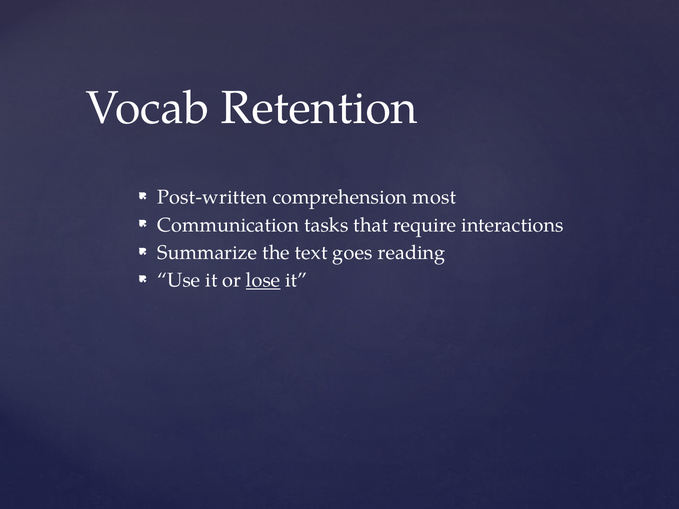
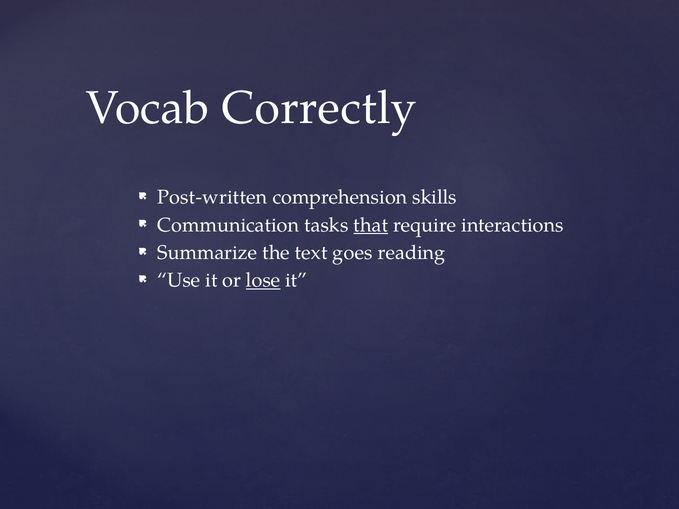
Retention: Retention -> Correctly
most: most -> skills
that underline: none -> present
